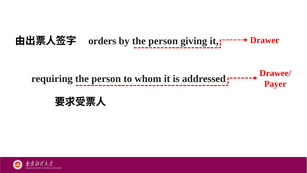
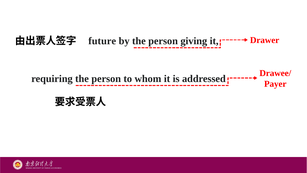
orders: orders -> future
